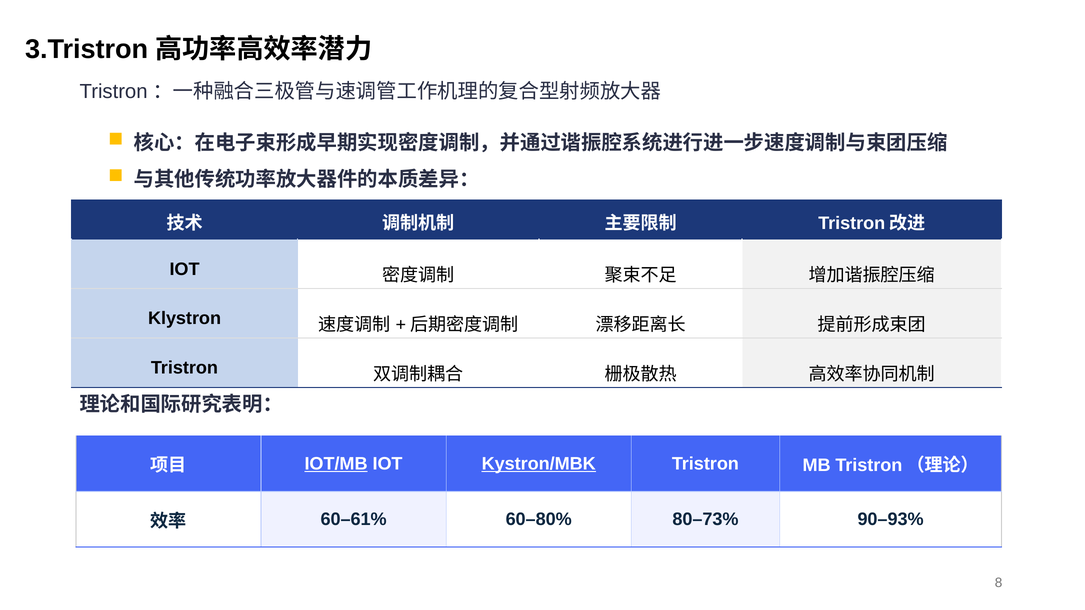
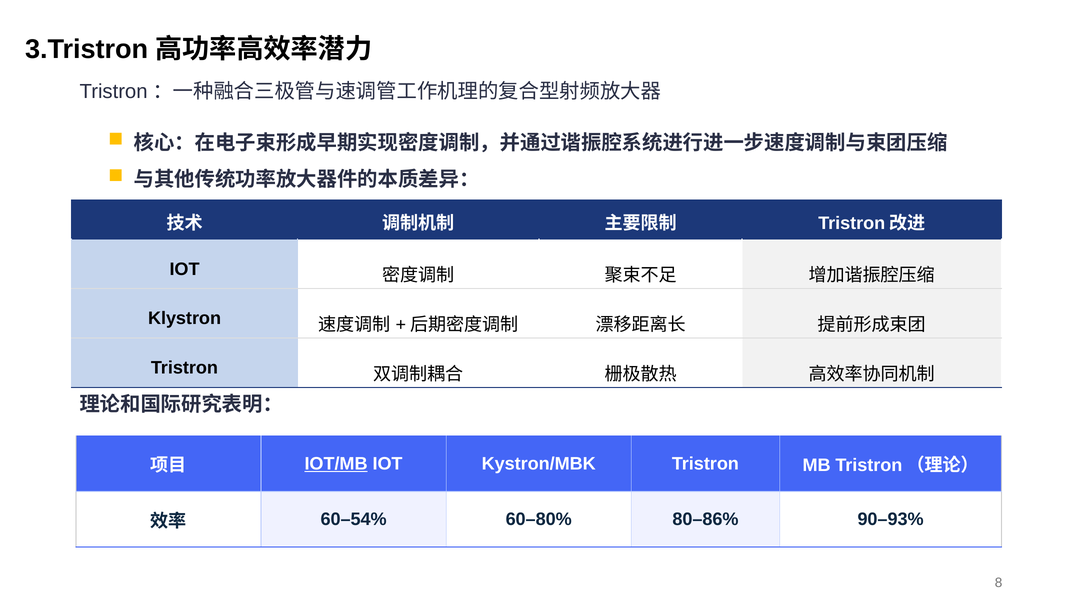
Kystron/MBK underline: present -> none
60–61%: 60–61% -> 60–54%
80–73%: 80–73% -> 80–86%
